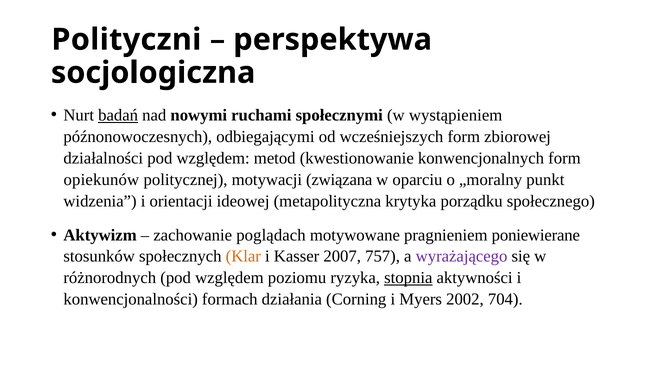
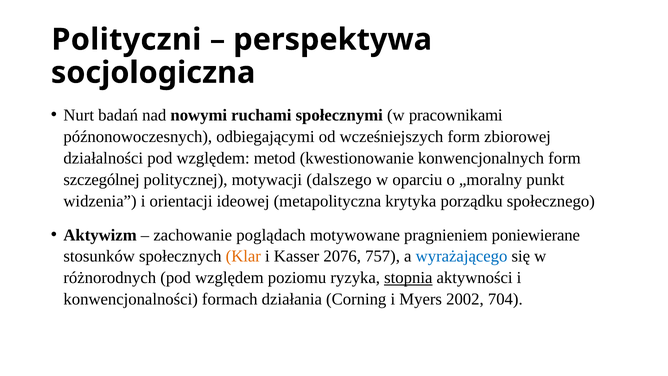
badań underline: present -> none
wystąpieniem: wystąpieniem -> pracownikami
opiekunów: opiekunów -> szczególnej
związana: związana -> dalszego
2007: 2007 -> 2076
wyrażającego colour: purple -> blue
